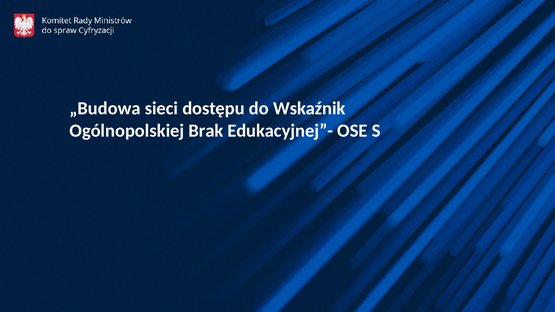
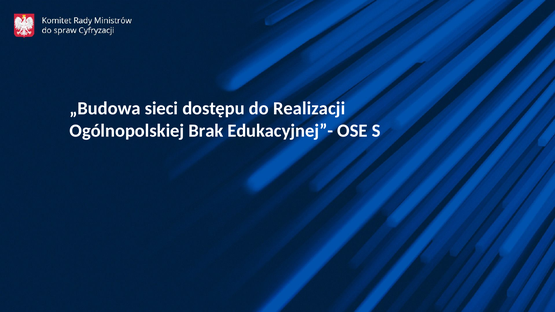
Wskaźnik: Wskaźnik -> Realizacji
